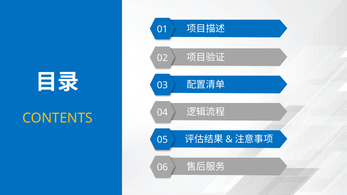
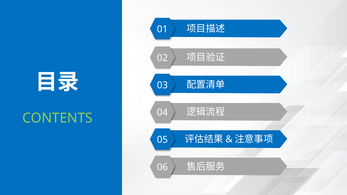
CONTENTS colour: yellow -> light green
